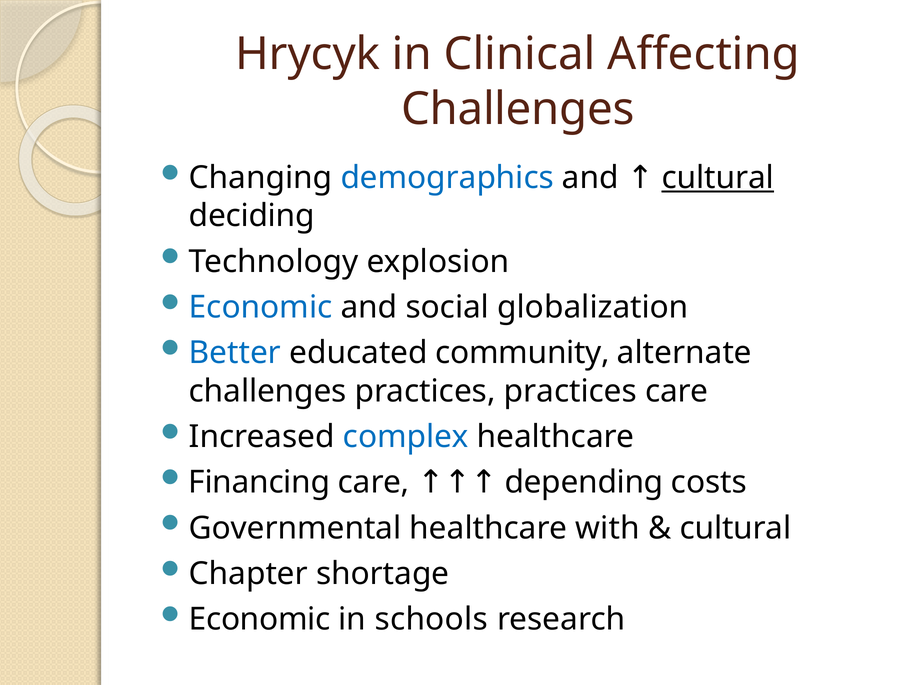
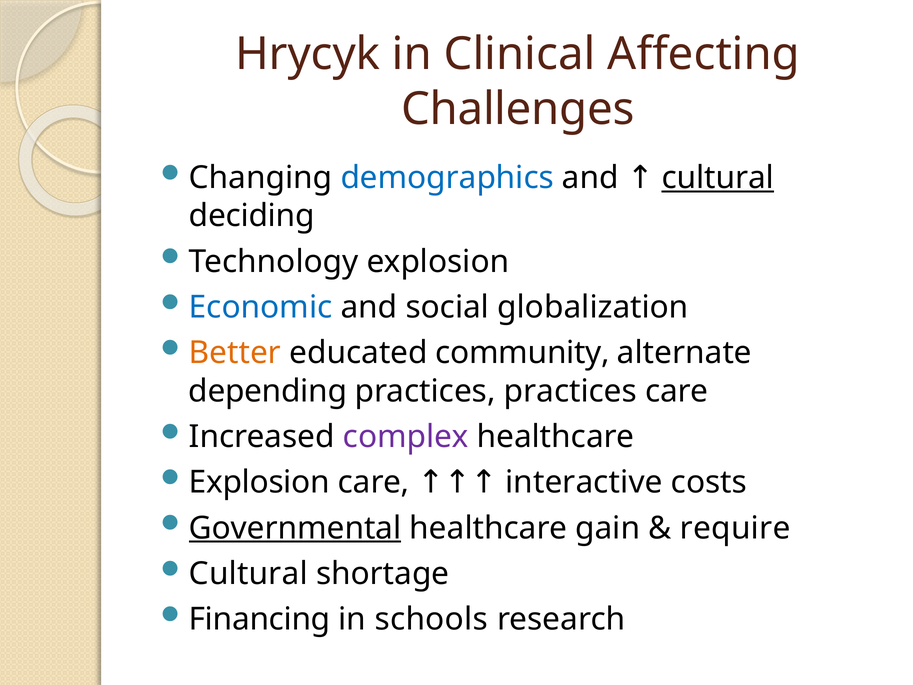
Better colour: blue -> orange
challenges at (268, 391): challenges -> depending
complex colour: blue -> purple
Financing at (259, 482): Financing -> Explosion
depending: depending -> interactive
Governmental underline: none -> present
with: with -> gain
cultural at (735, 528): cultural -> require
Chapter at (248, 573): Chapter -> Cultural
Economic at (260, 619): Economic -> Financing
